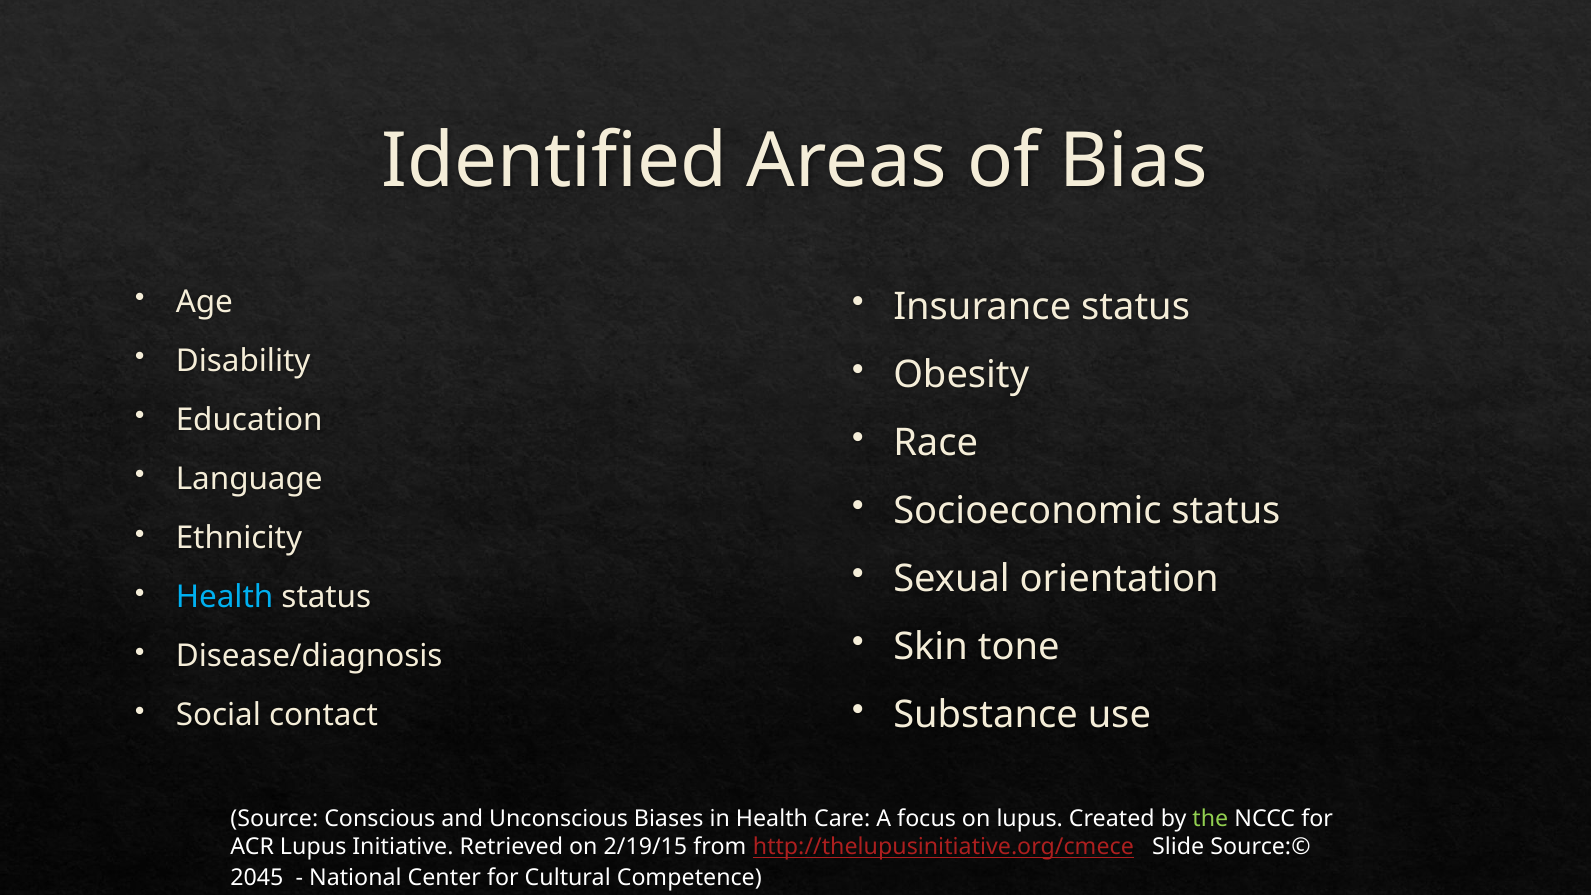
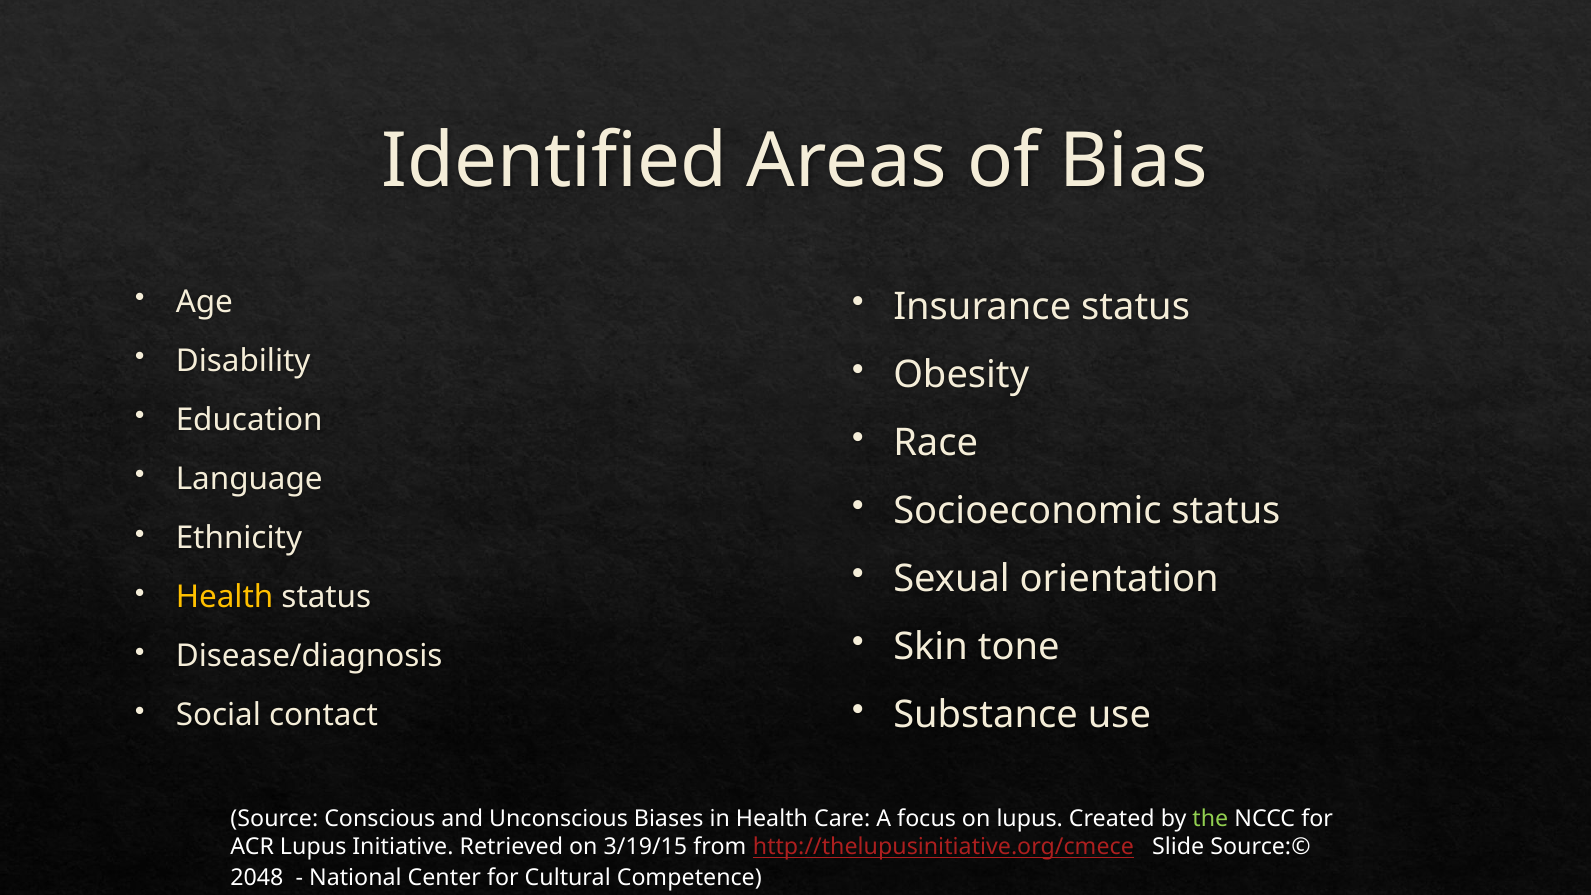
Health at (225, 597) colour: light blue -> yellow
2/19/15: 2/19/15 -> 3/19/15
2045: 2045 -> 2048
